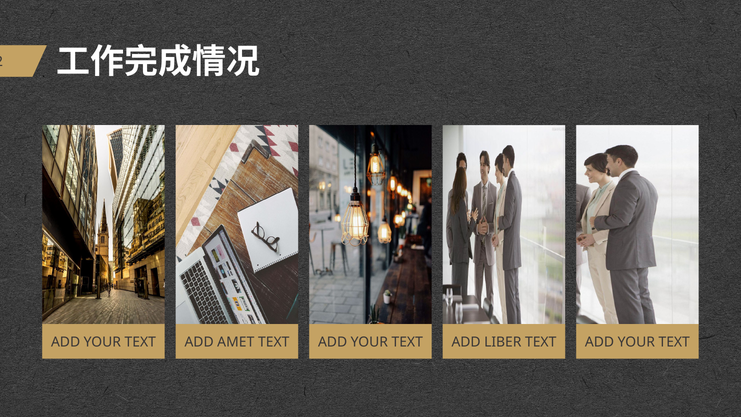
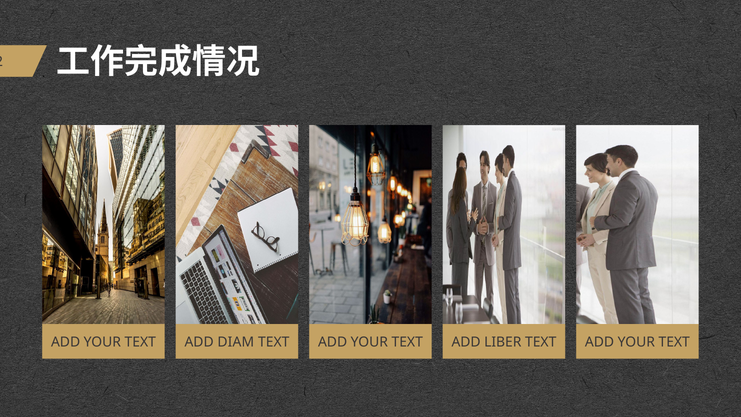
AMET: AMET -> DIAM
